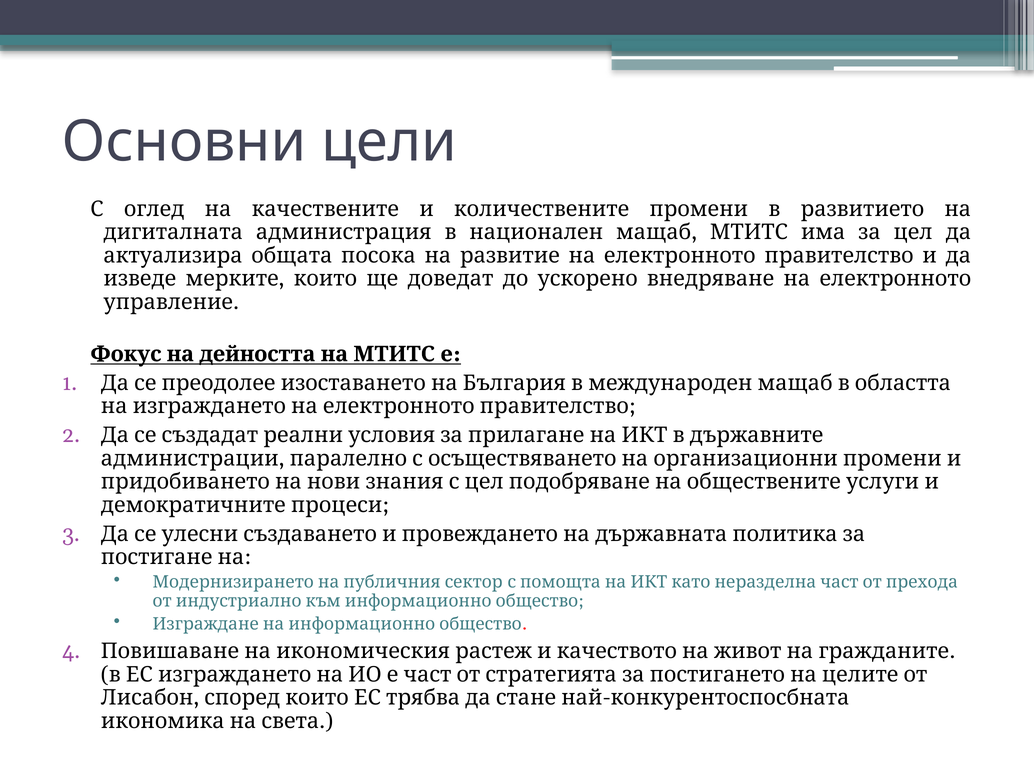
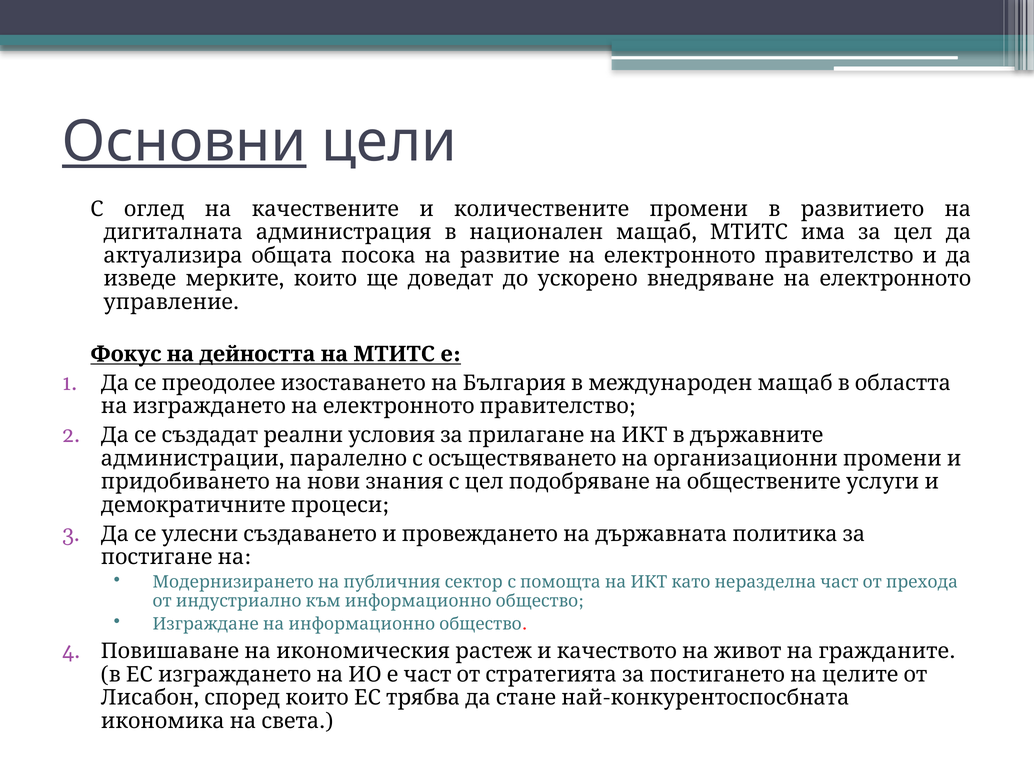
Основни underline: none -> present
